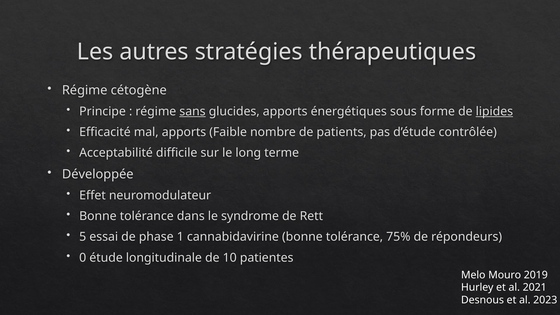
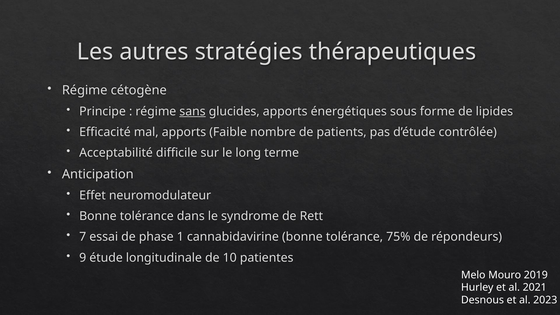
lipides underline: present -> none
Développée: Développée -> Anticipation
5: 5 -> 7
0: 0 -> 9
